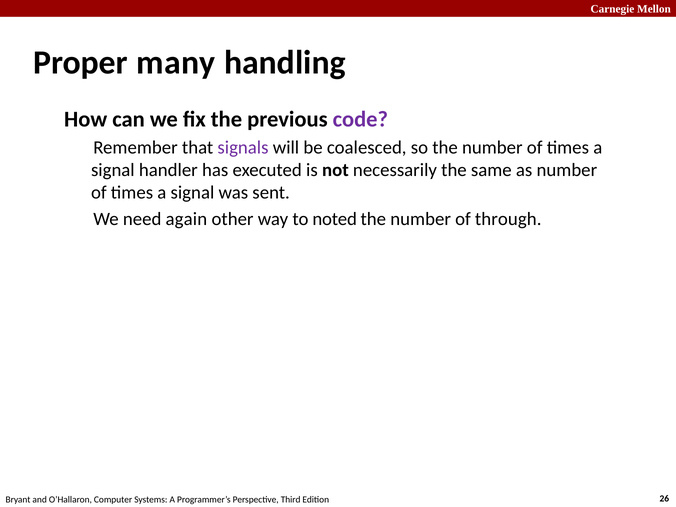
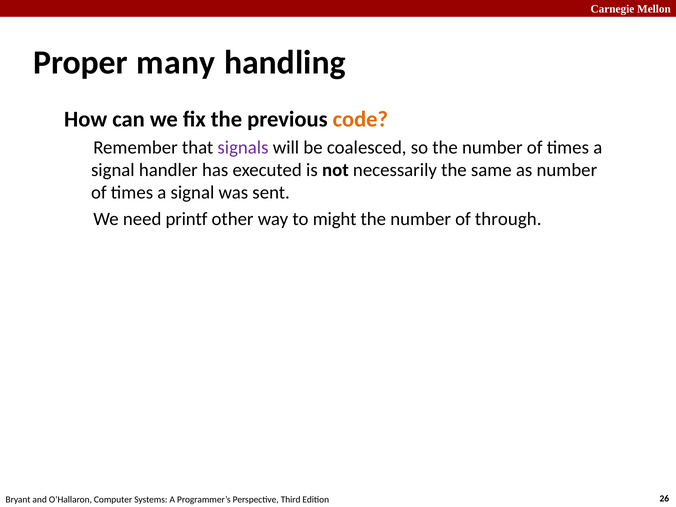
code colour: purple -> orange
again: again -> printf
noted: noted -> might
